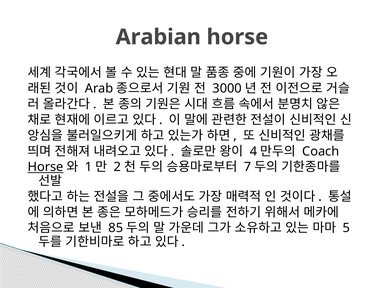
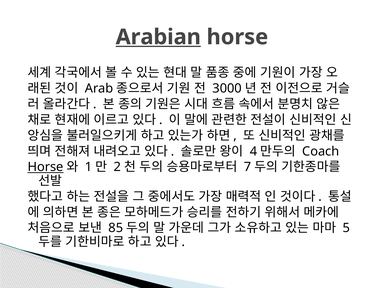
Arabian underline: none -> present
